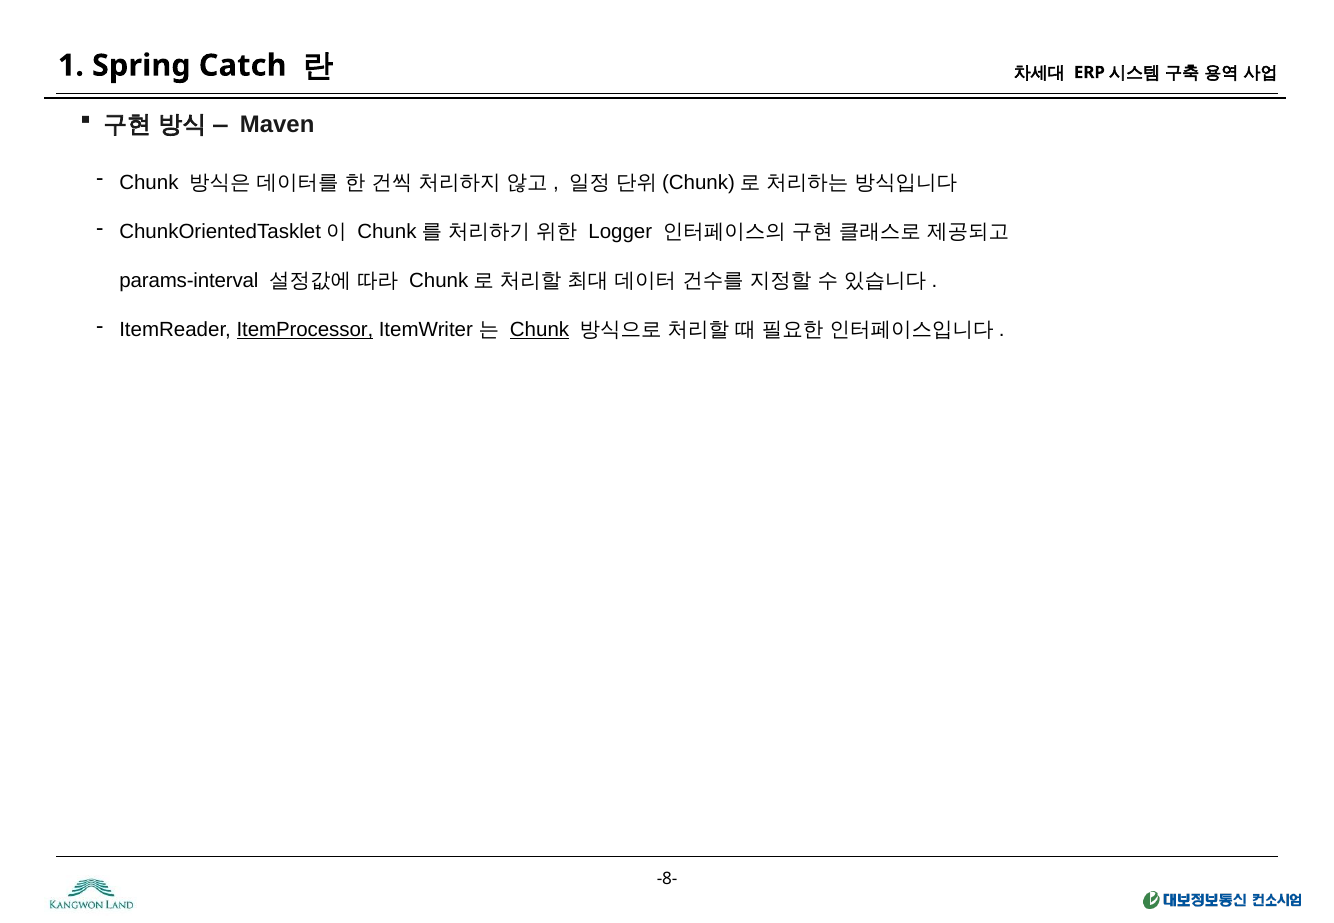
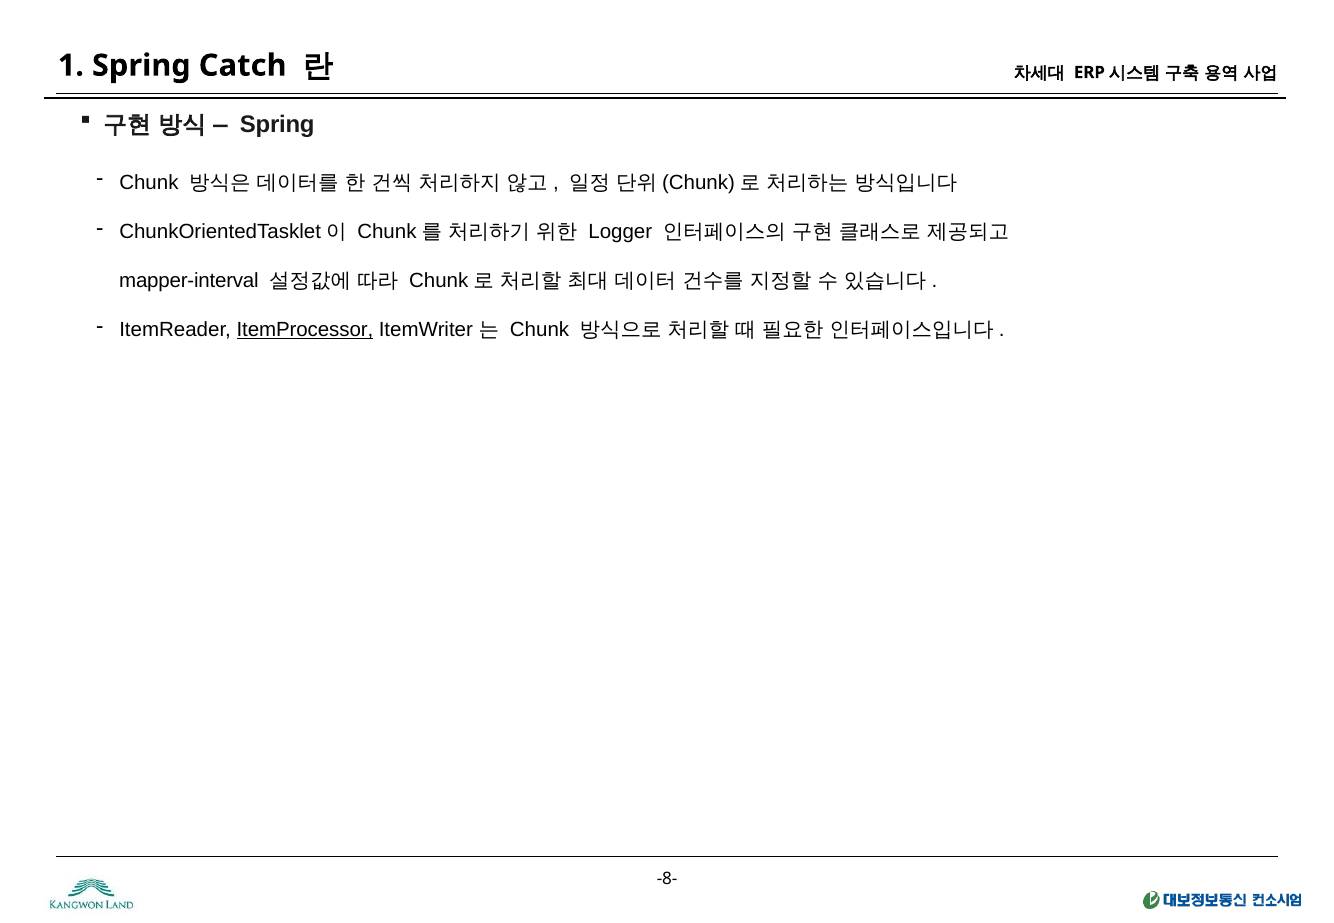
Maven at (277, 124): Maven -> Spring
params-interval: params-interval -> mapper-interval
Chunk at (540, 330) underline: present -> none
